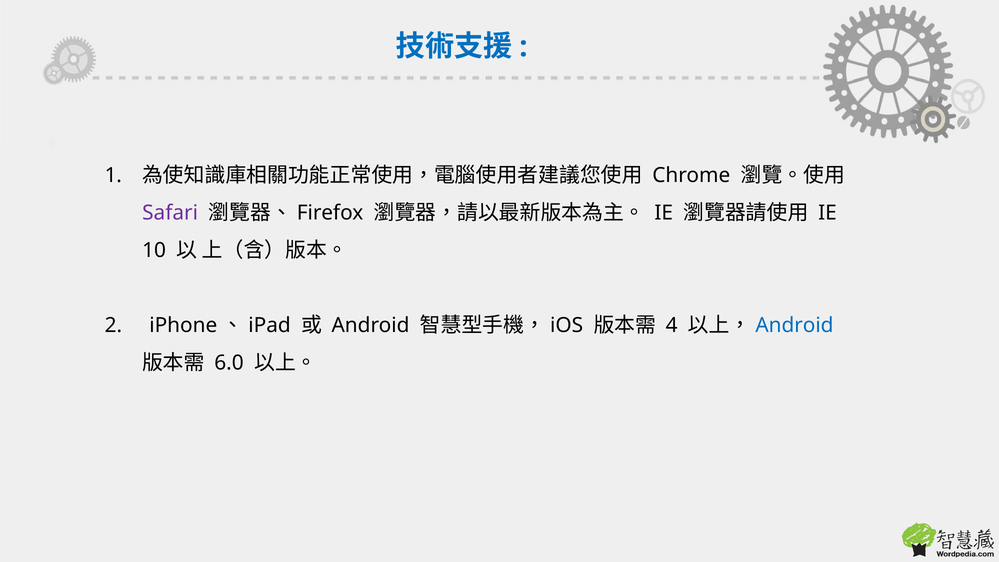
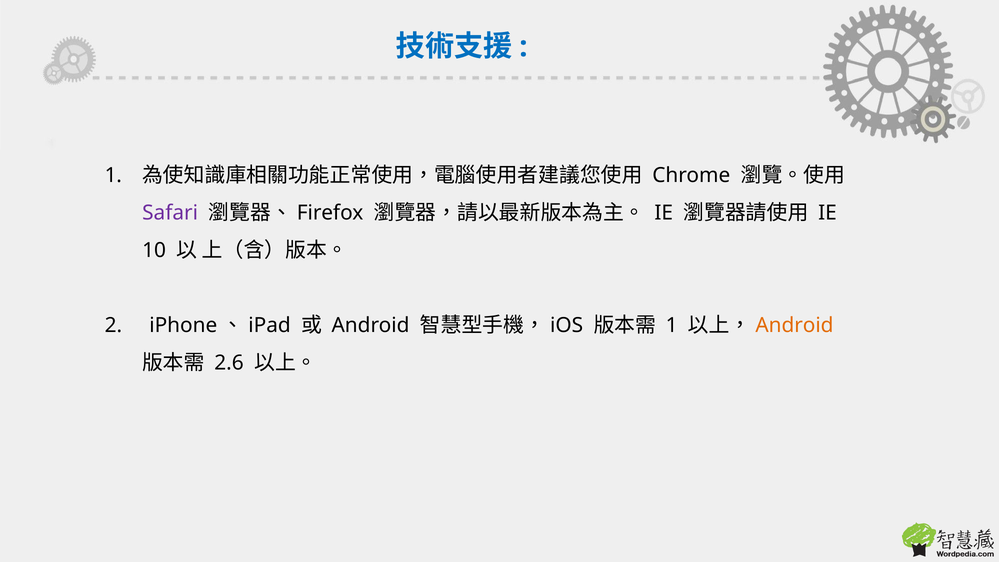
4 at (672, 325): 4 -> 1
Android at (794, 325) colour: blue -> orange
6.0: 6.0 -> 2.6
